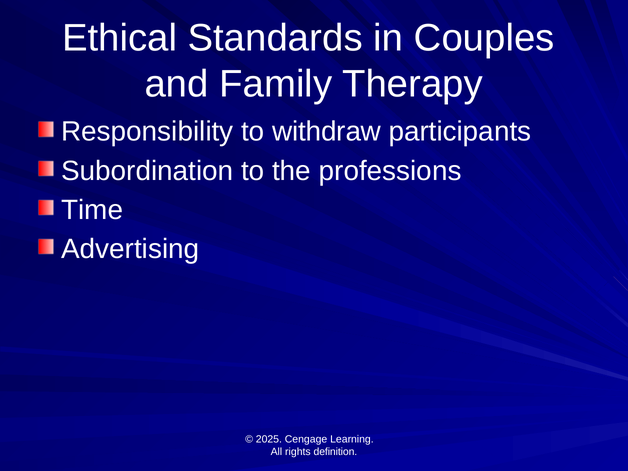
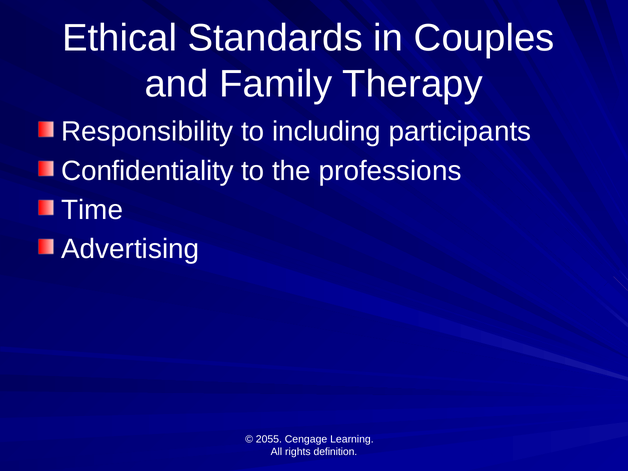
withdraw: withdraw -> including
Subordination: Subordination -> Confidentiality
2025: 2025 -> 2055
